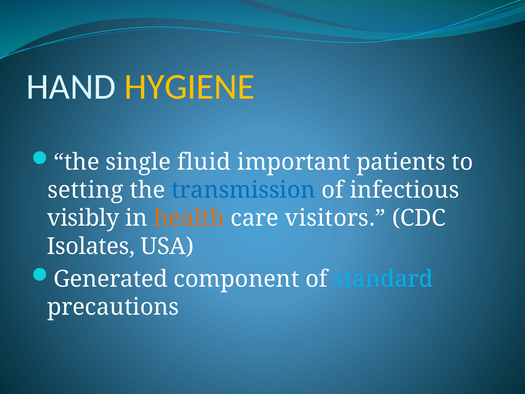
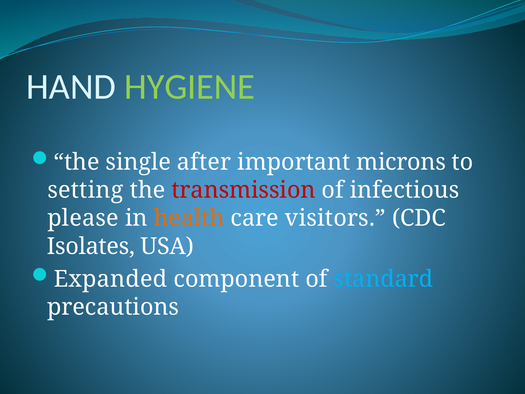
HYGIENE colour: yellow -> light green
fluid: fluid -> after
patients: patients -> microns
transmission colour: blue -> red
visibly: visibly -> please
Generated: Generated -> Expanded
